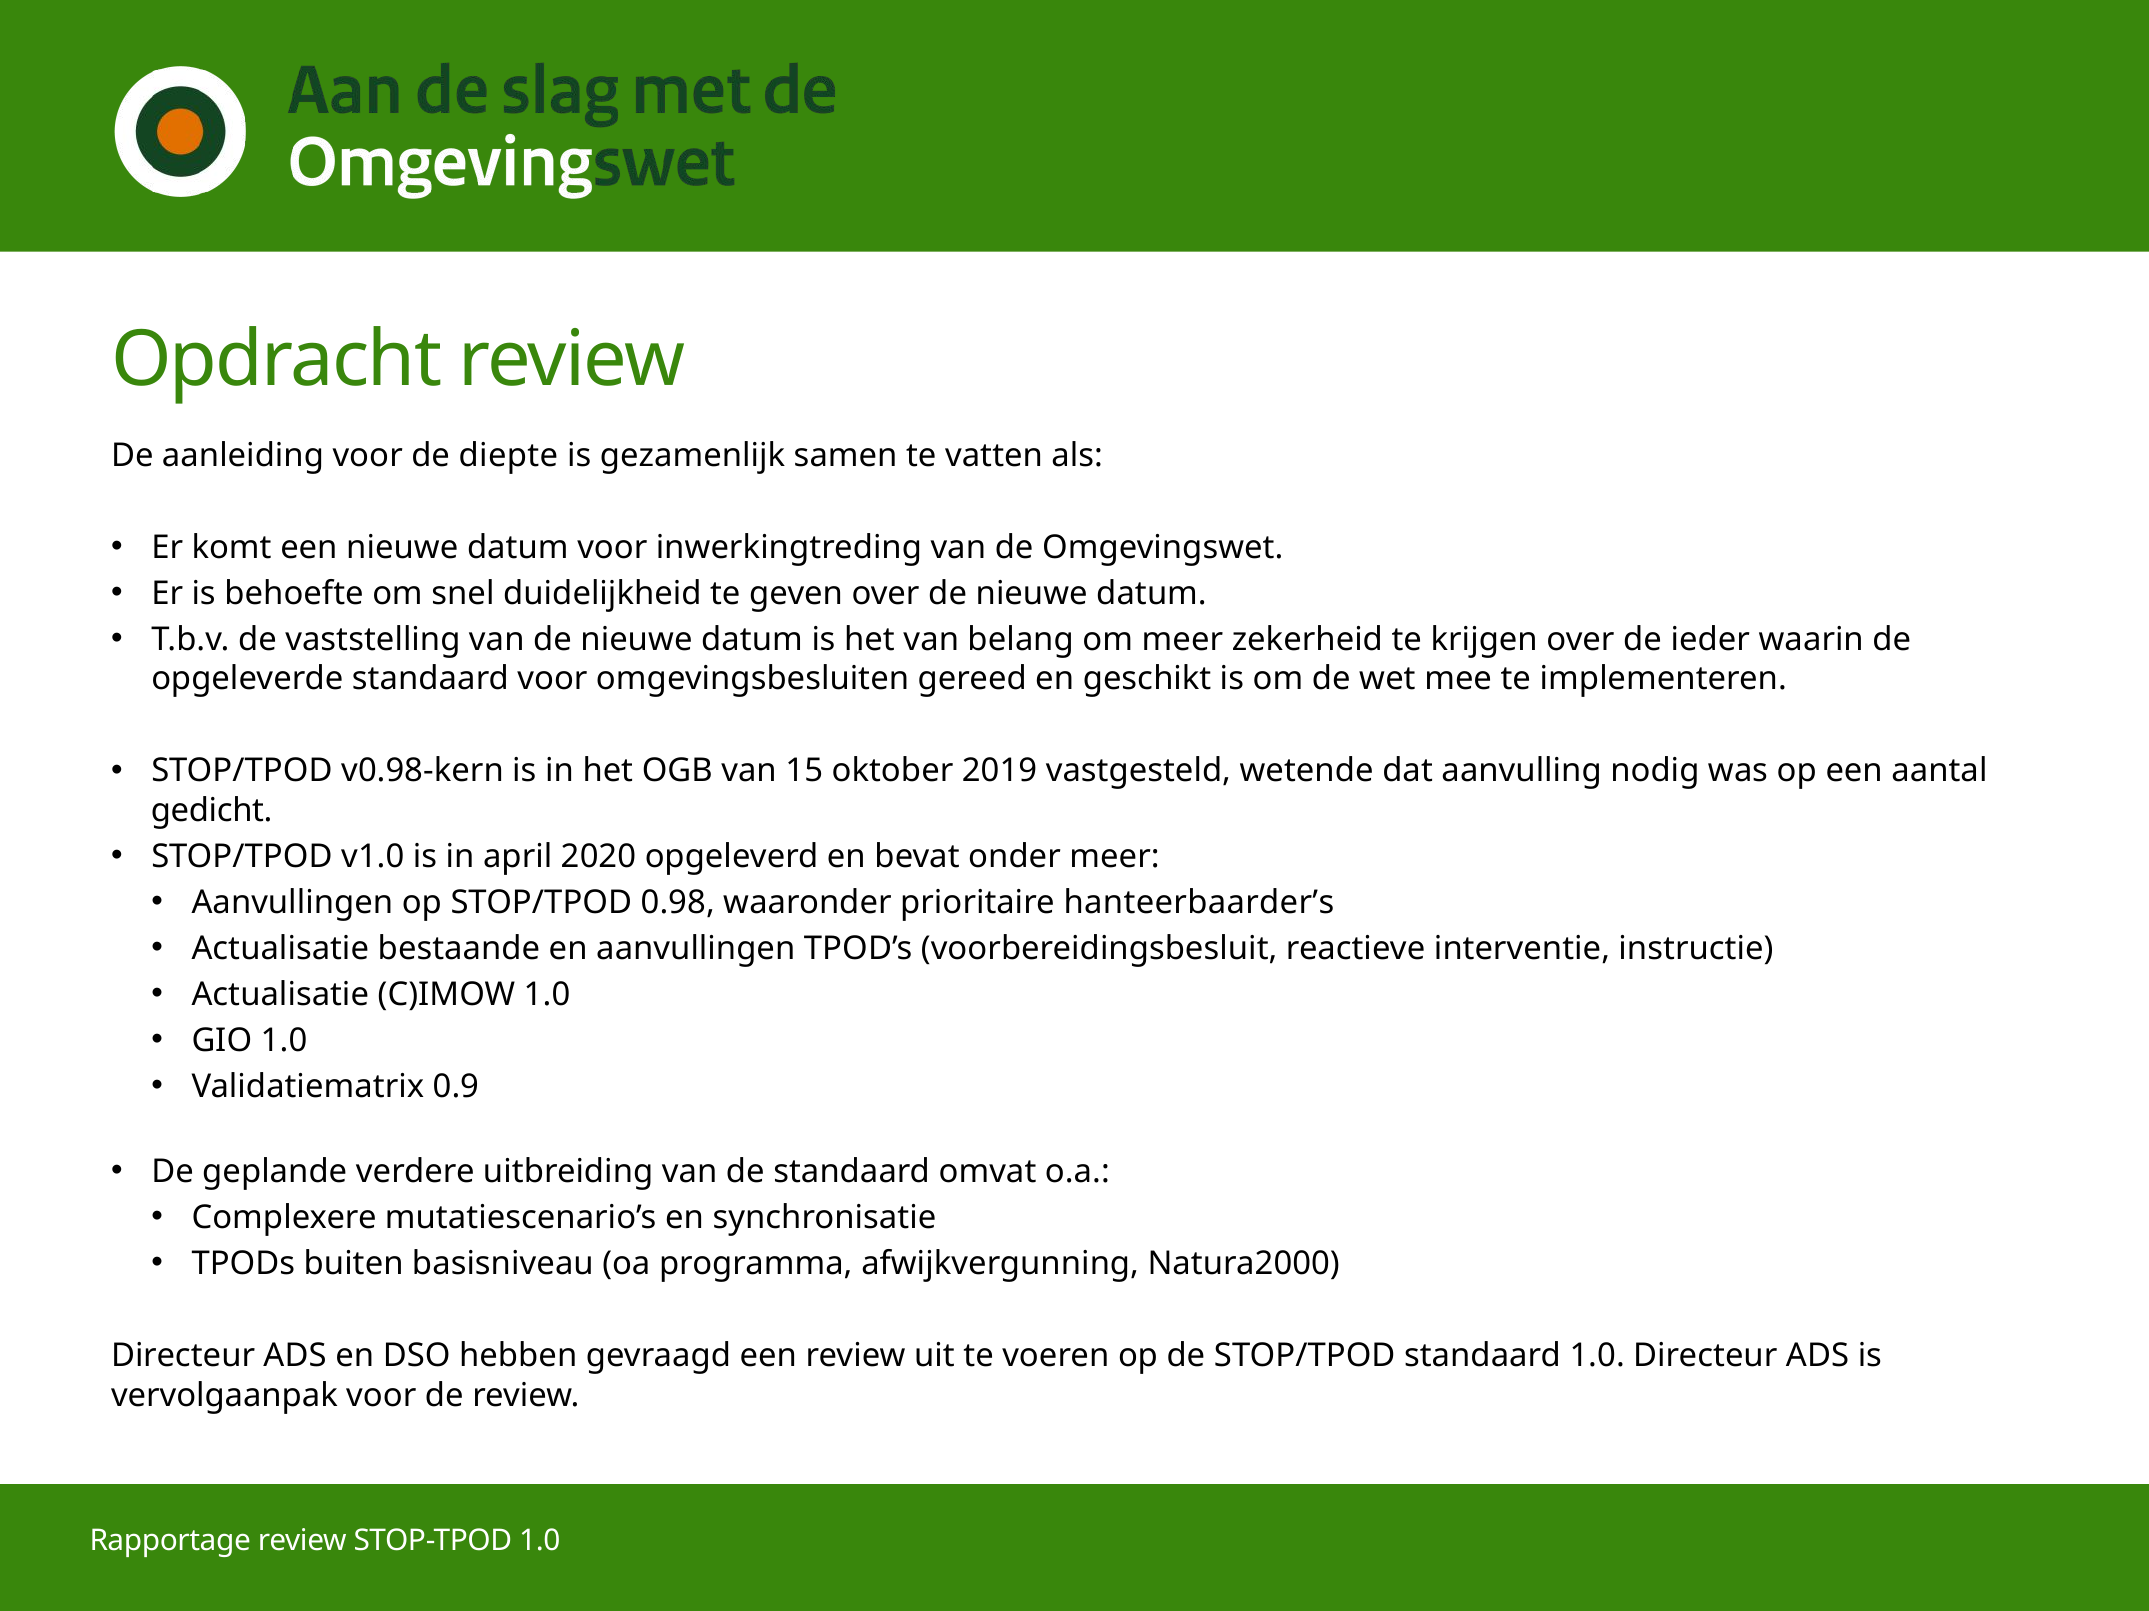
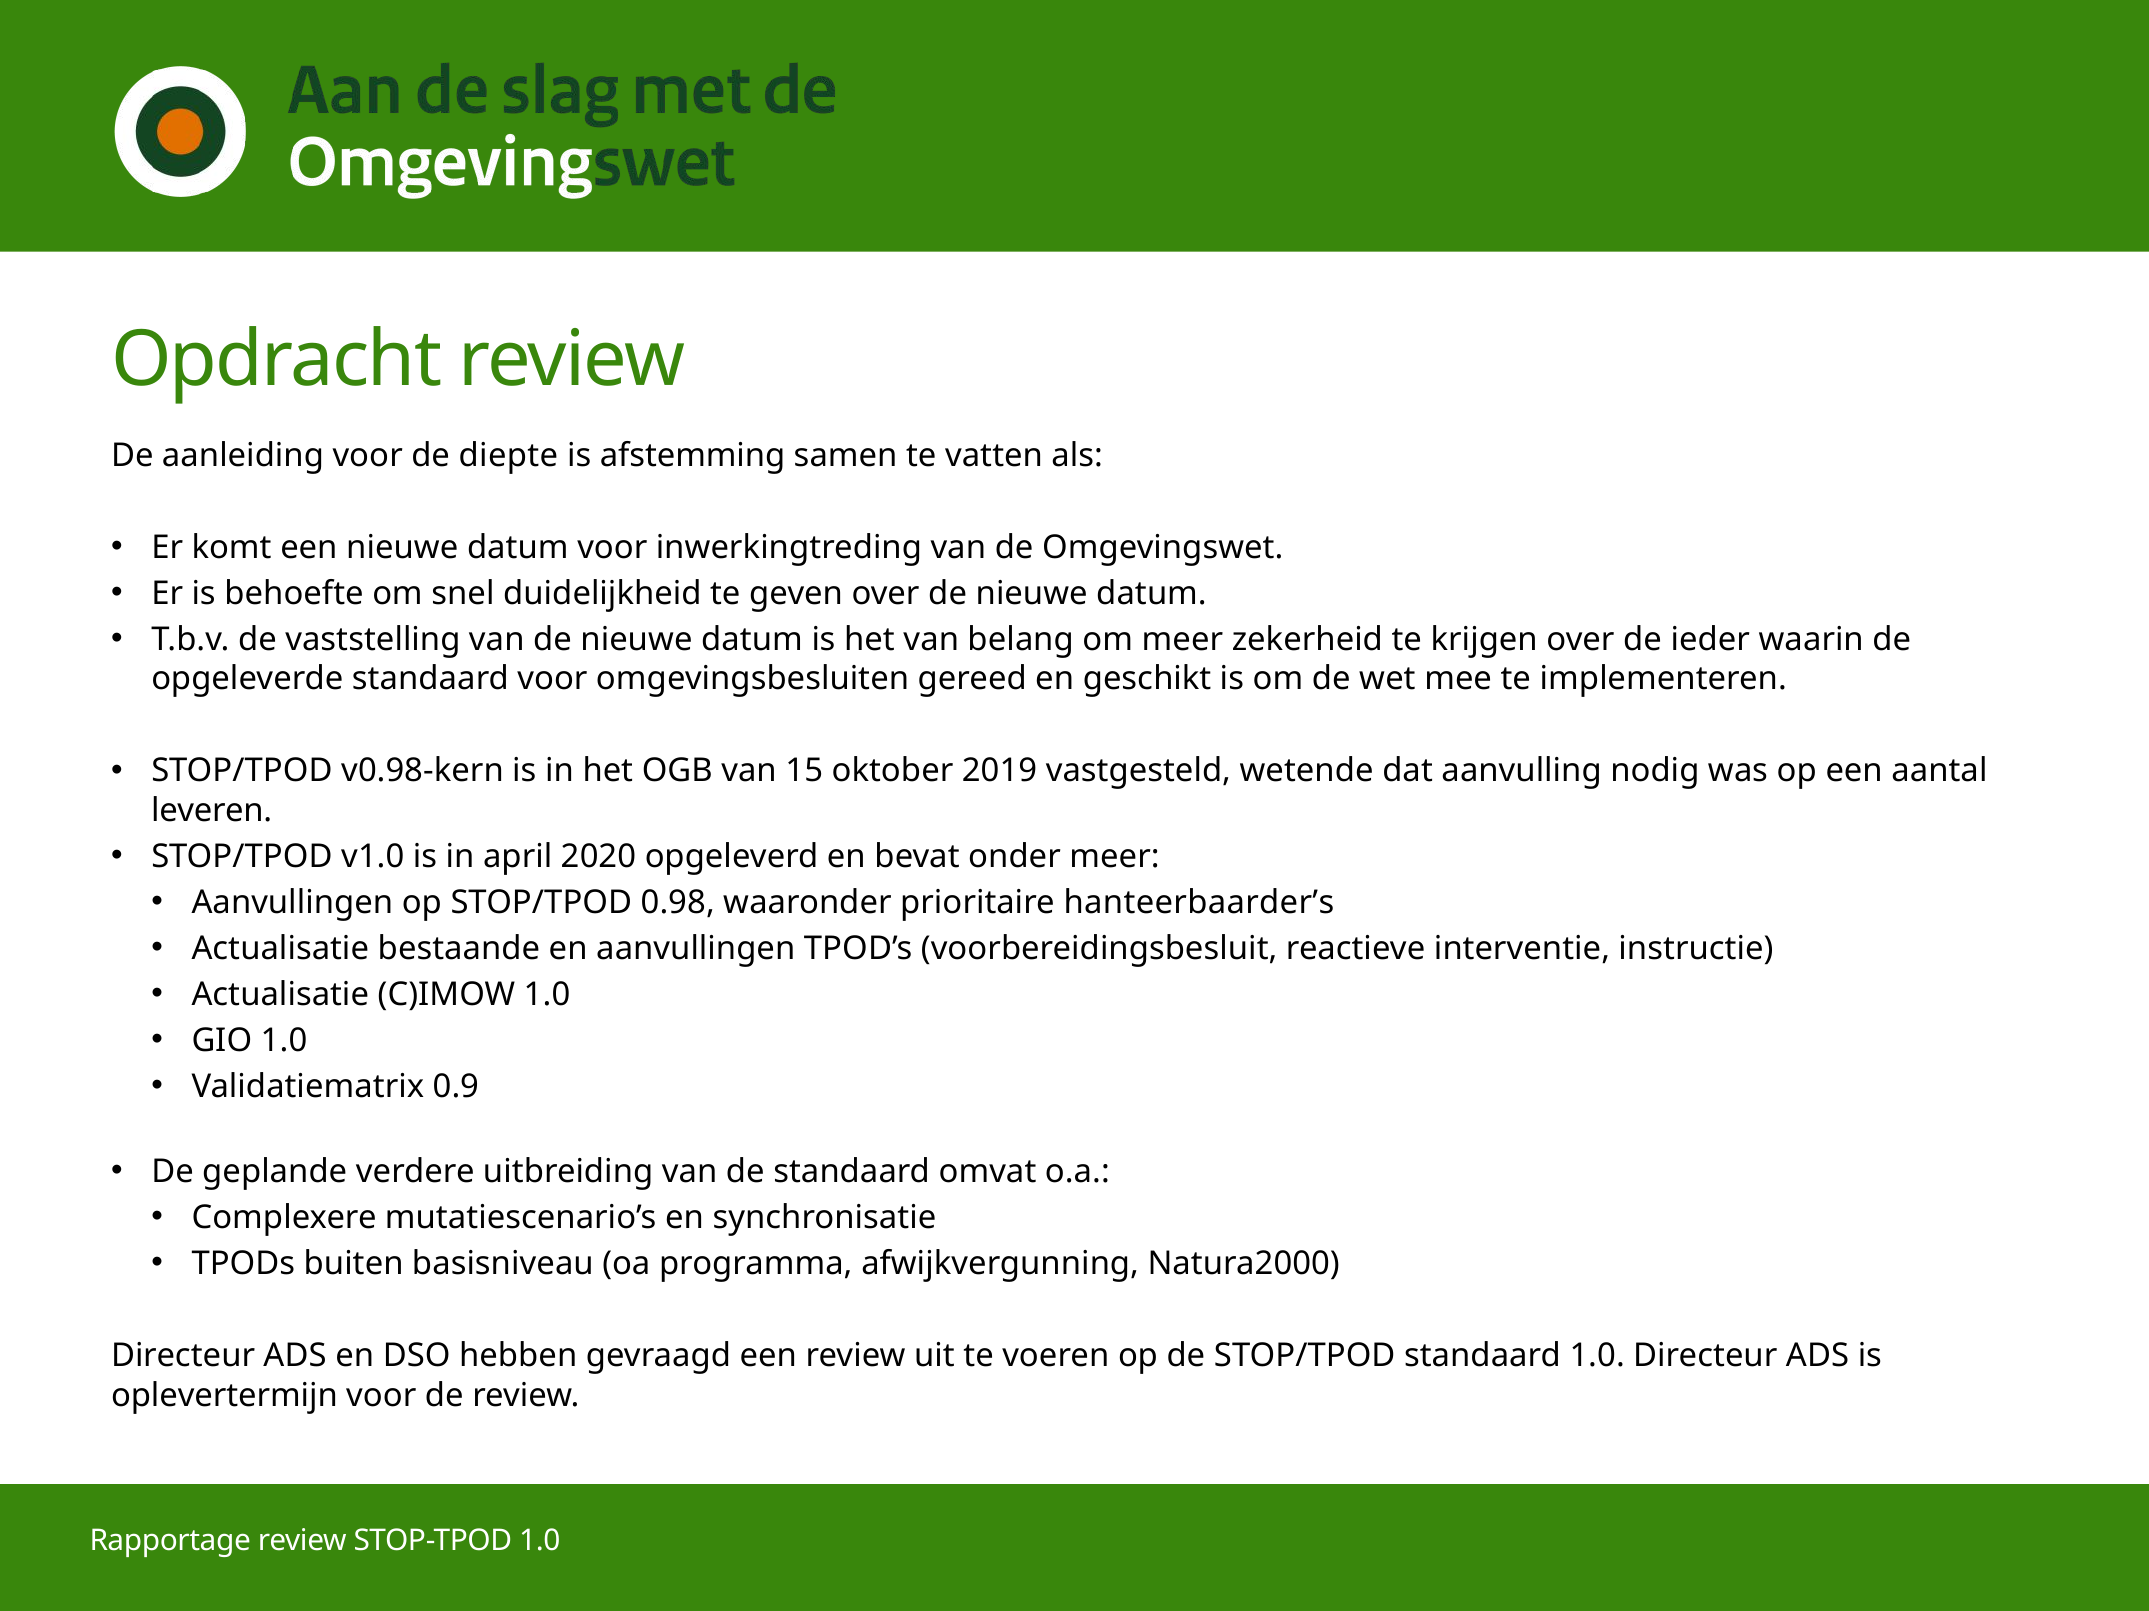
gezamenlijk: gezamenlijk -> afstemming
gedicht: gedicht -> leveren
vervolgaanpak: vervolgaanpak -> oplevertermijn
